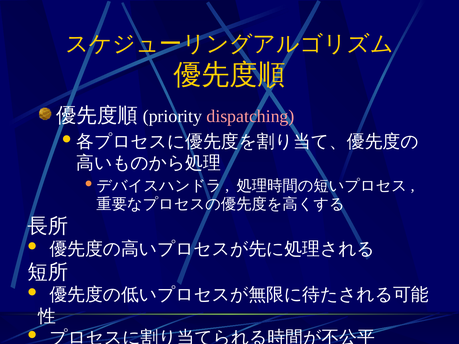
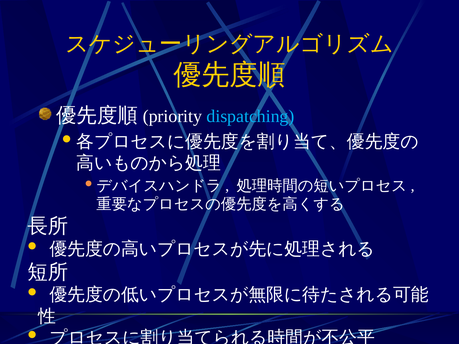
dispatching colour: pink -> light blue
